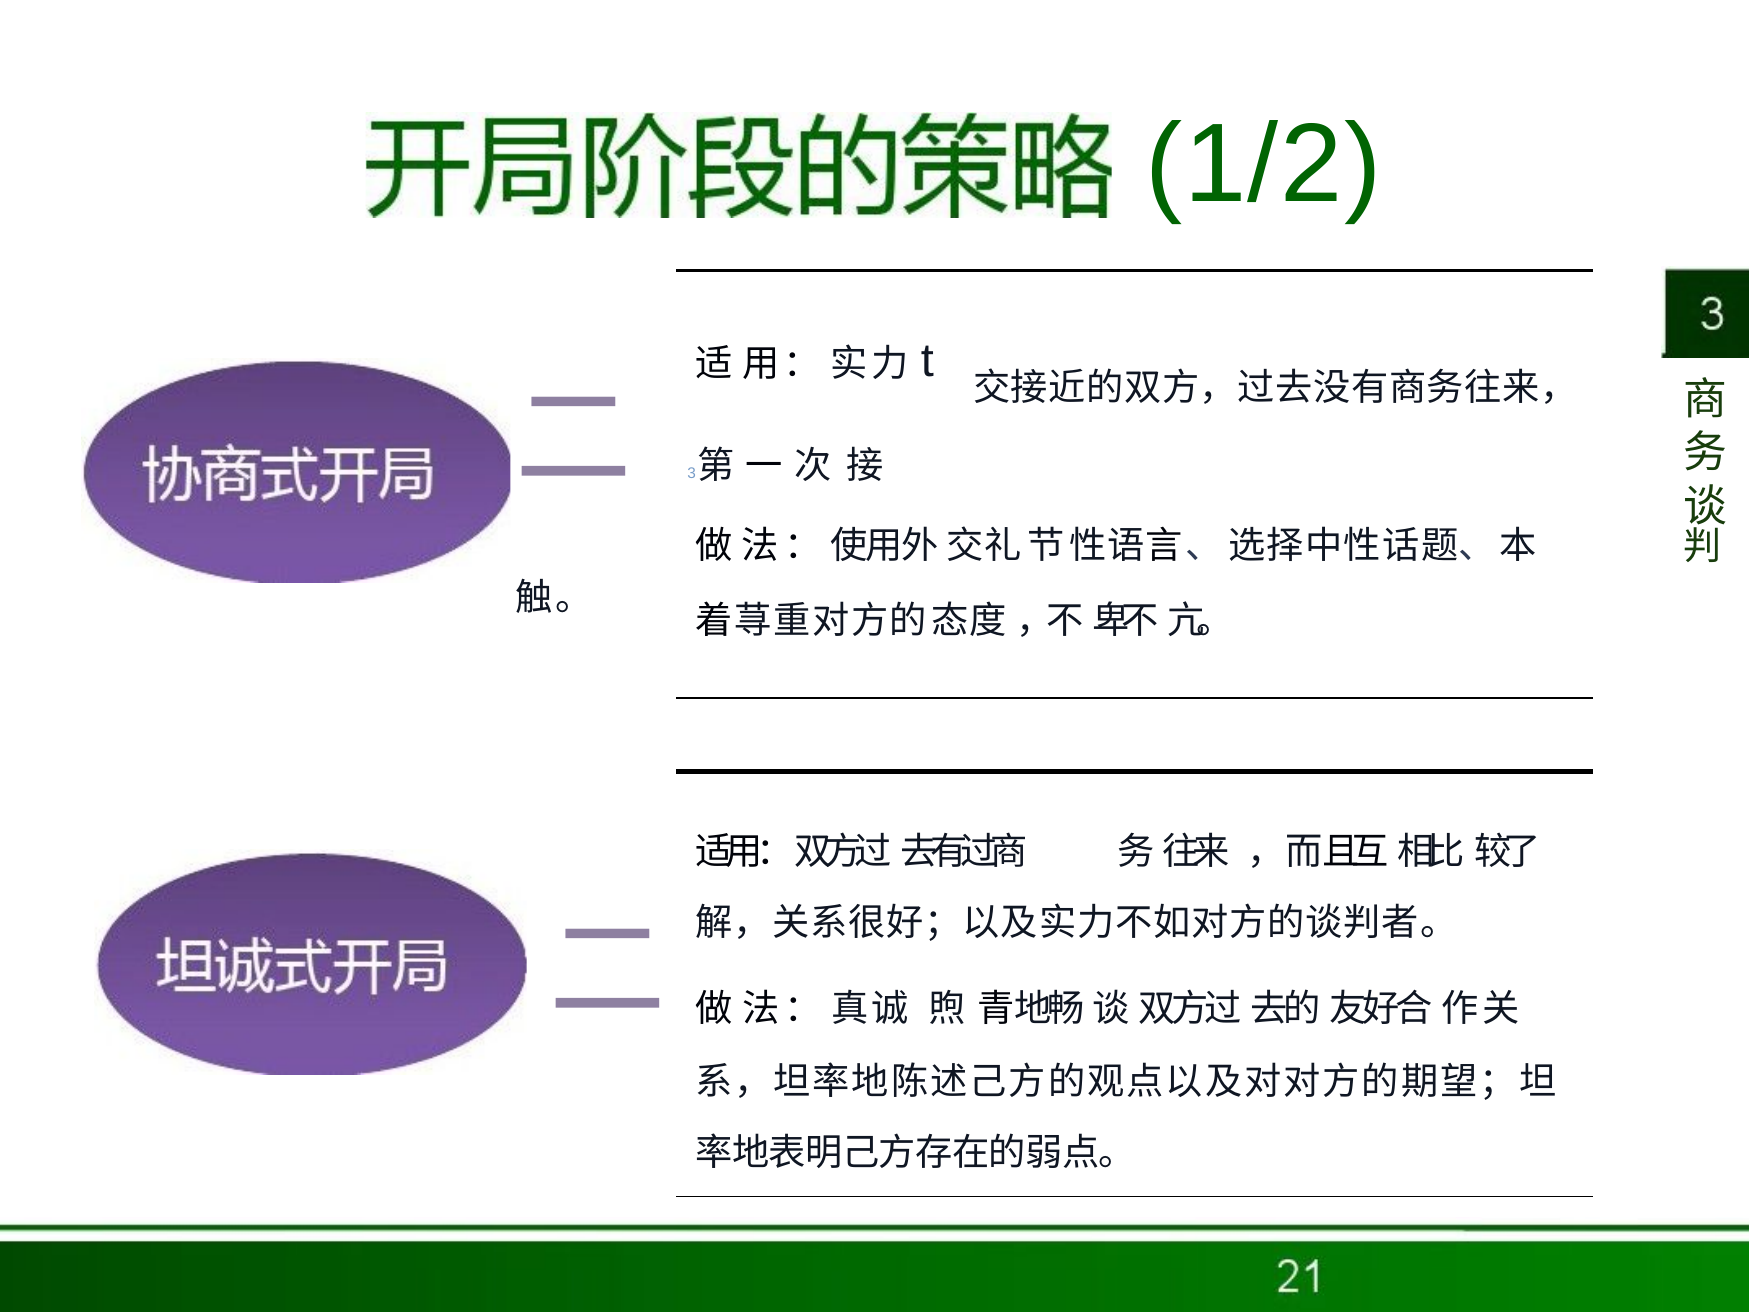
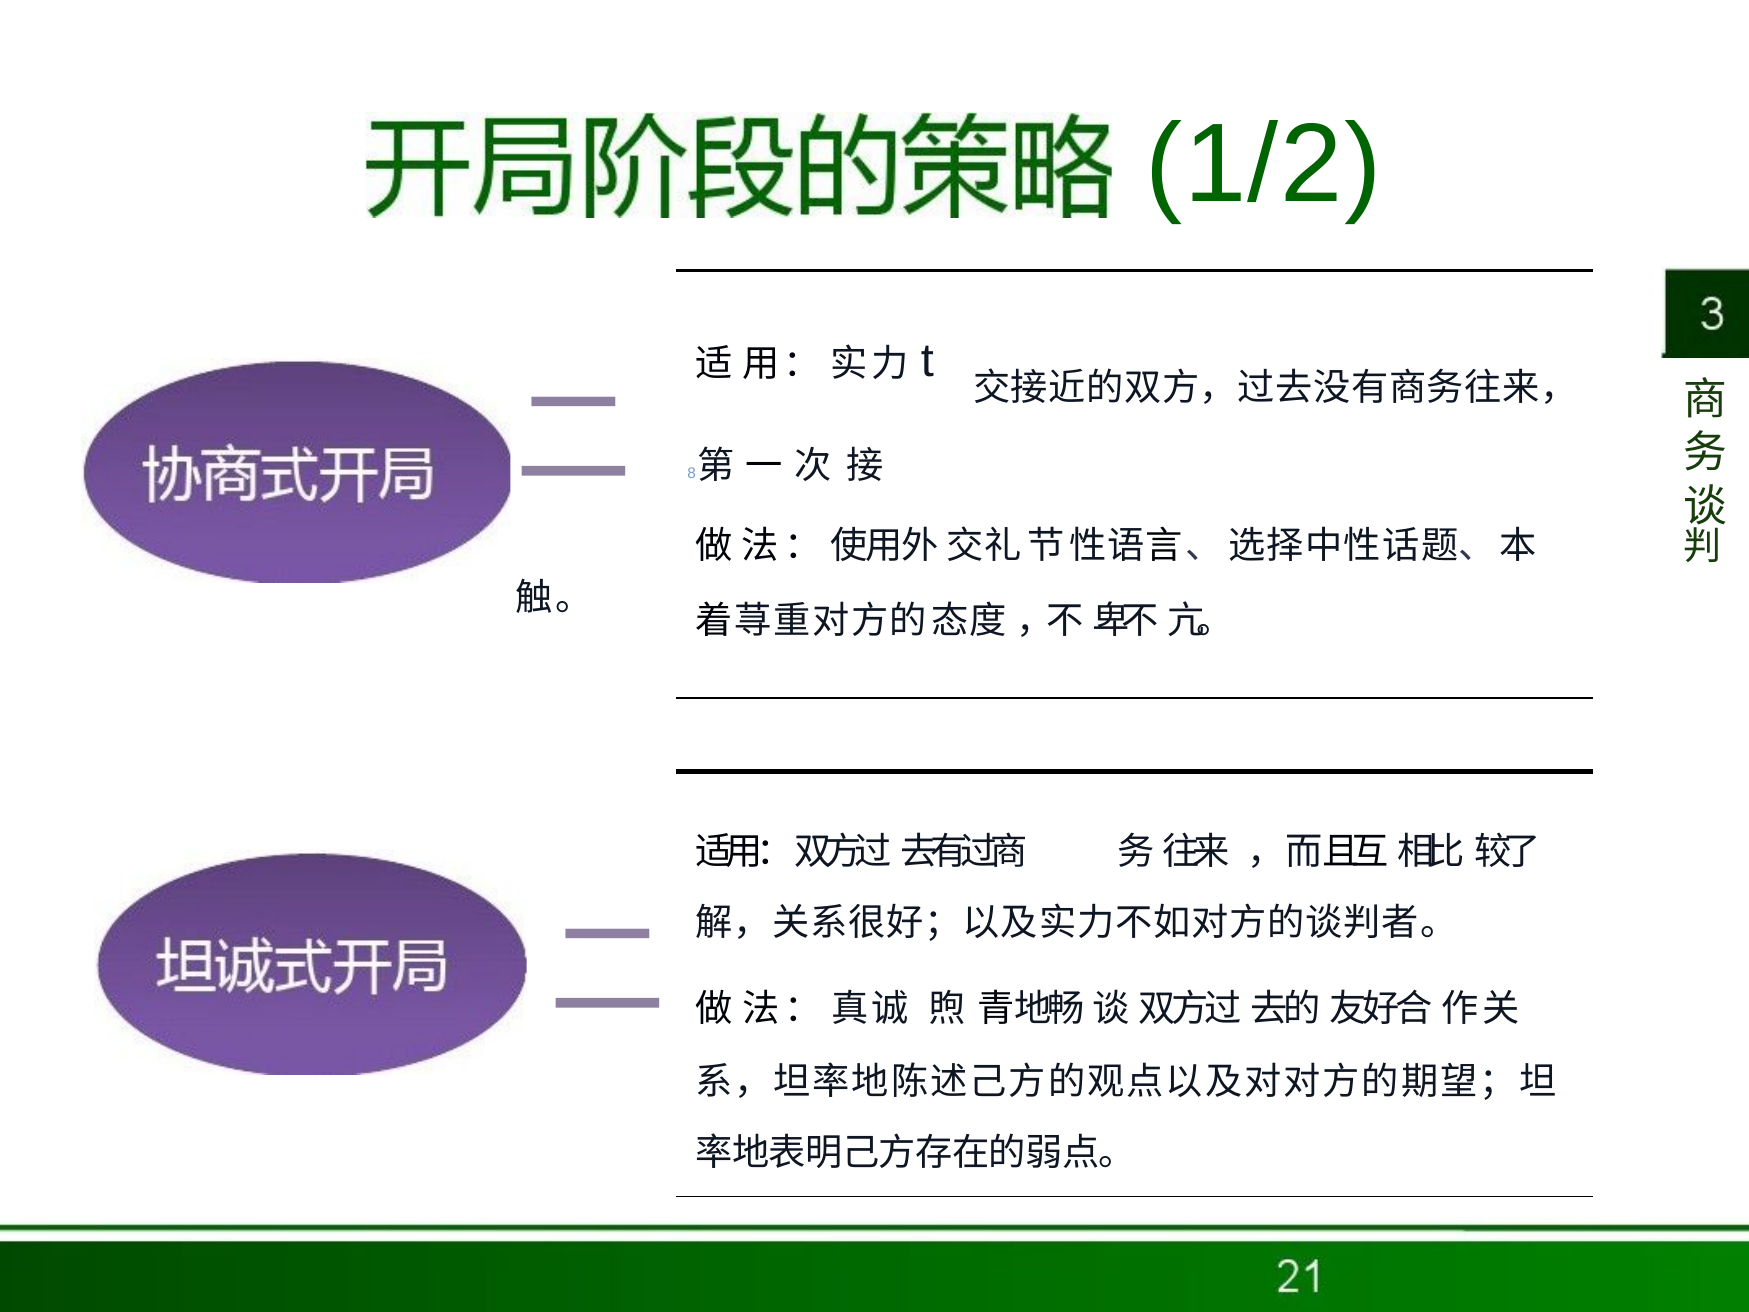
3: 3 -> 8
